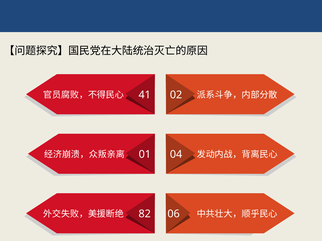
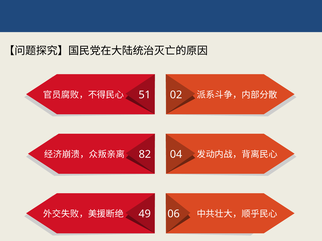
41: 41 -> 51
01: 01 -> 82
82: 82 -> 49
